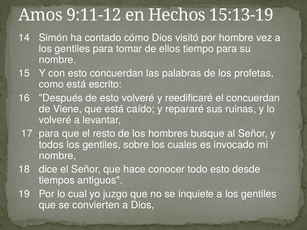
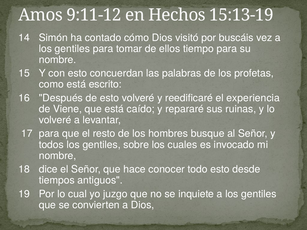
hombre: hombre -> buscáis
el concuerdan: concuerdan -> experiencia
